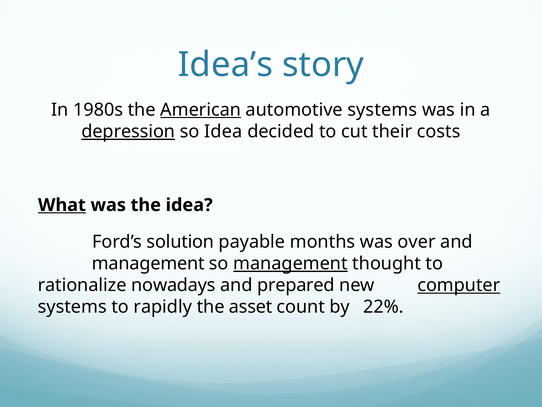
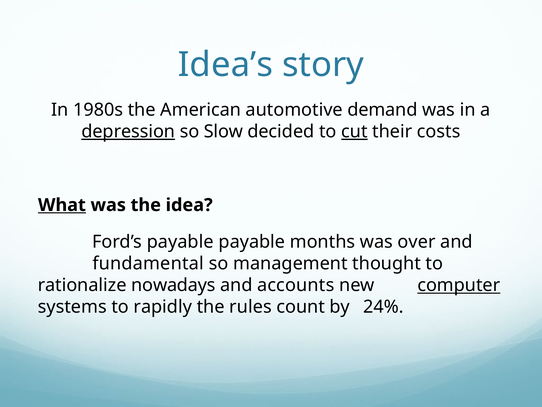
American underline: present -> none
automotive systems: systems -> demand
so Idea: Idea -> Slow
cut underline: none -> present
Ford’s solution: solution -> payable
management at (148, 263): management -> fundamental
management at (290, 263) underline: present -> none
prepared: prepared -> accounts
asset: asset -> rules
22%: 22% -> 24%
